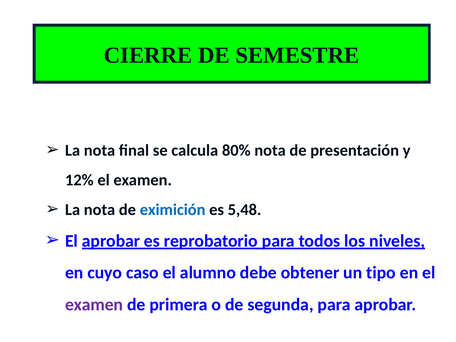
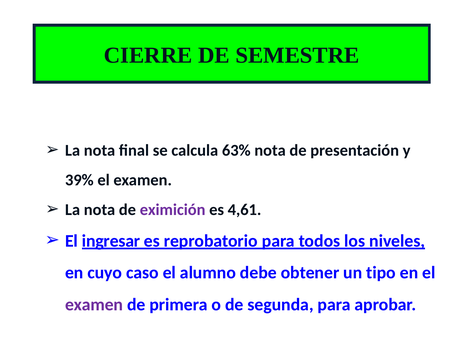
80%: 80% -> 63%
12%: 12% -> 39%
eximición colour: blue -> purple
5,48: 5,48 -> 4,61
El aprobar: aprobar -> ingresar
